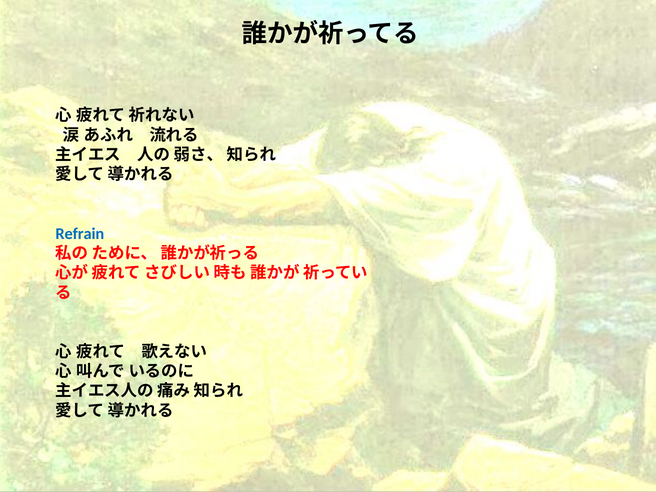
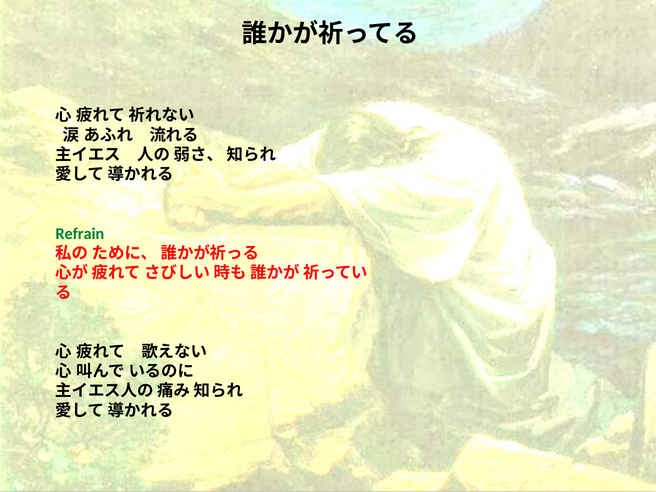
Refrain colour: blue -> green
